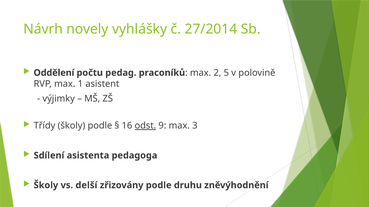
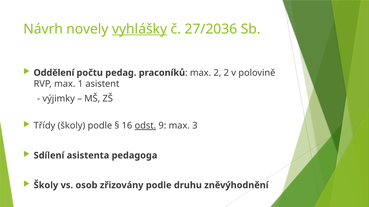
vyhlášky underline: none -> present
27/2014: 27/2014 -> 27/2036
2 5: 5 -> 2
delší: delší -> osob
